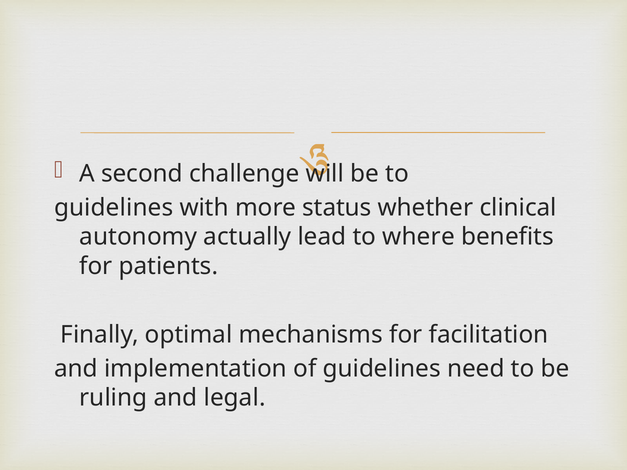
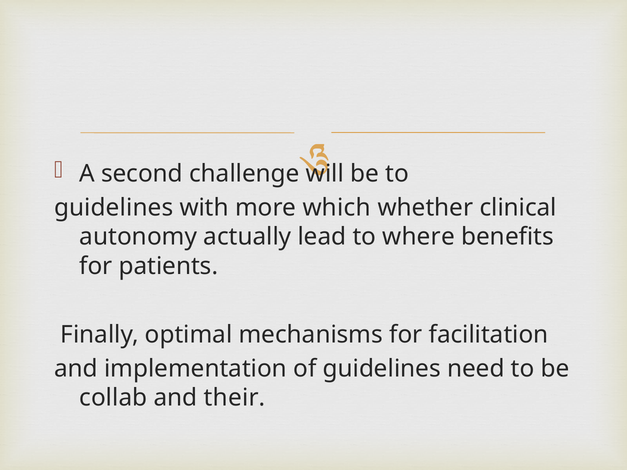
status: status -> which
ruling: ruling -> collab
legal: legal -> their
